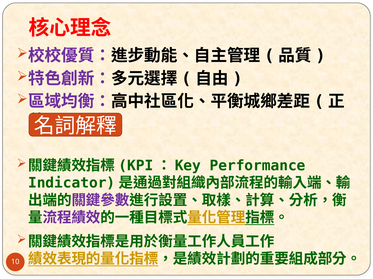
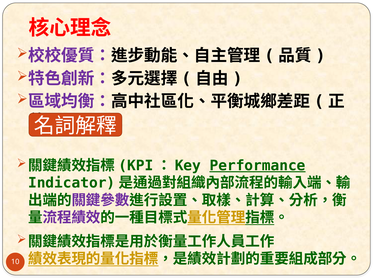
Performance underline: none -> present
